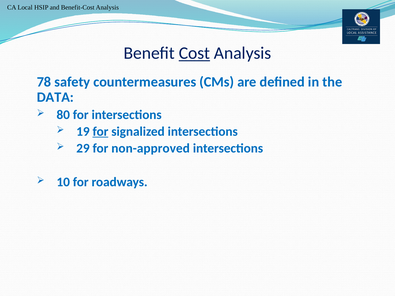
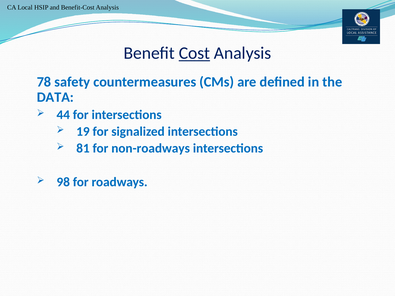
80: 80 -> 44
for at (100, 132) underline: present -> none
29: 29 -> 81
non-approved: non-approved -> non-roadways
10: 10 -> 98
